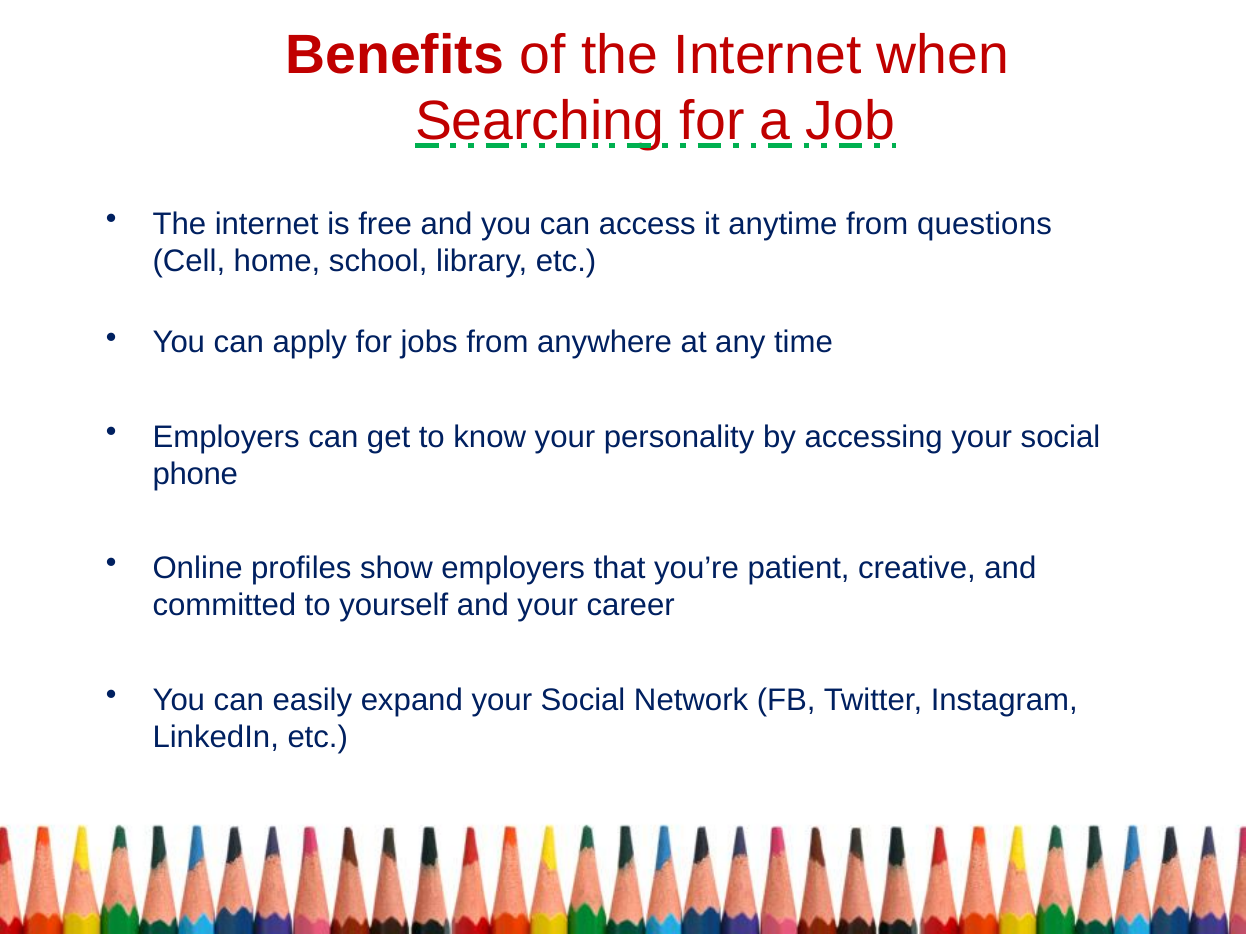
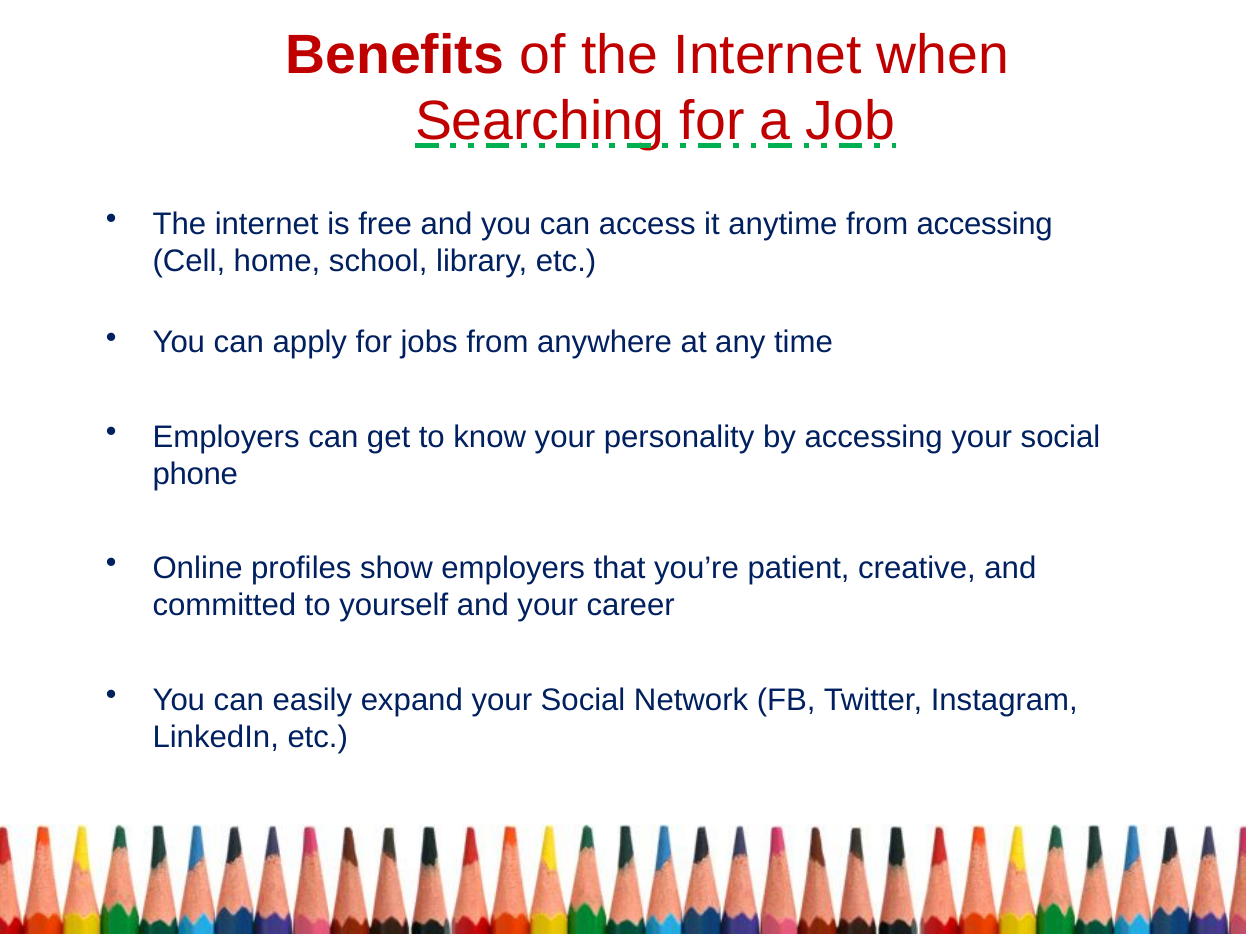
from questions: questions -> accessing
